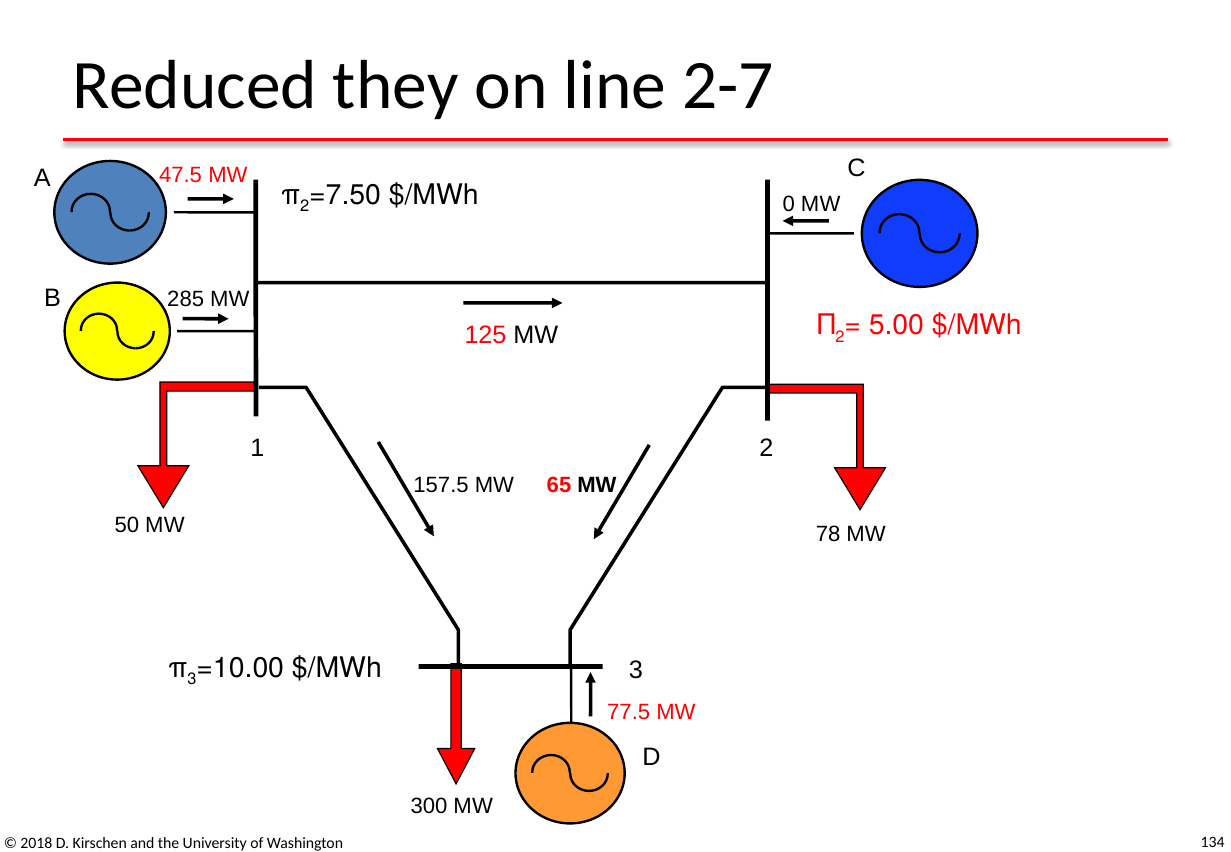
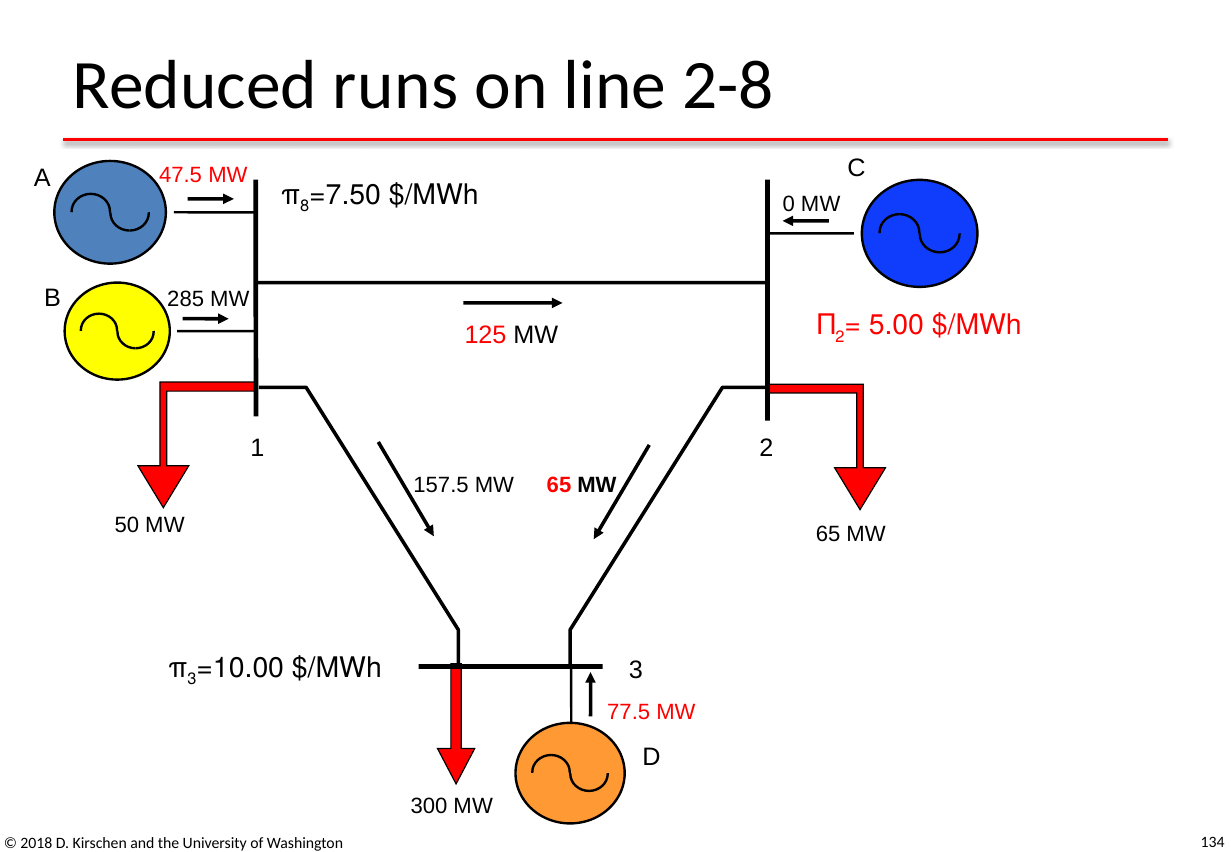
they: they -> runs
2-7: 2-7 -> 2-8
2 at (305, 206): 2 -> 8
50 MW 78: 78 -> 65
